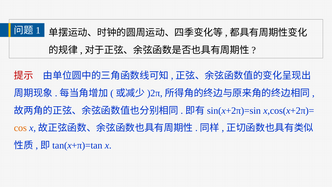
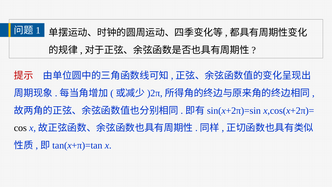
cos colour: orange -> black
